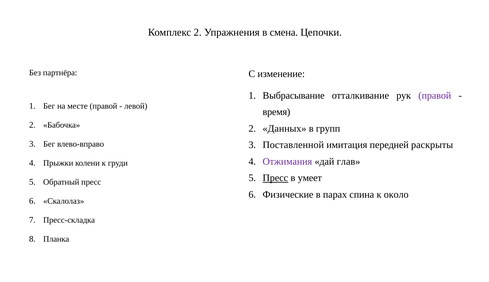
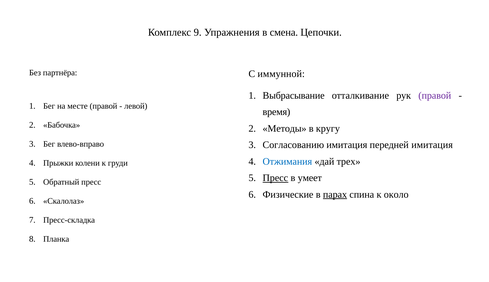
Комплекс 2: 2 -> 9
изменение: изменение -> иммунной
Данных: Данных -> Методы
групп: групп -> кругу
Поставленной: Поставленной -> Согласованию
передней раскрыты: раскрыты -> имитация
Отжимания colour: purple -> blue
глав: глав -> трех
парах underline: none -> present
